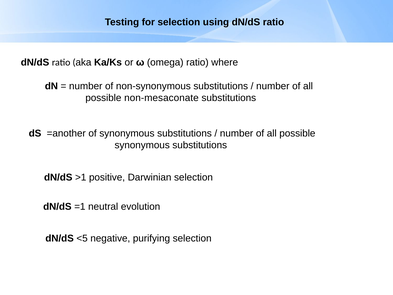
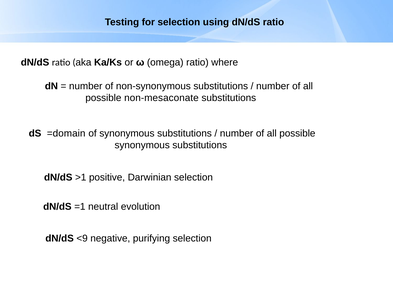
=another: =another -> =domain
<5: <5 -> <9
